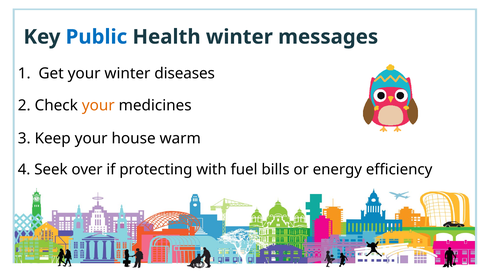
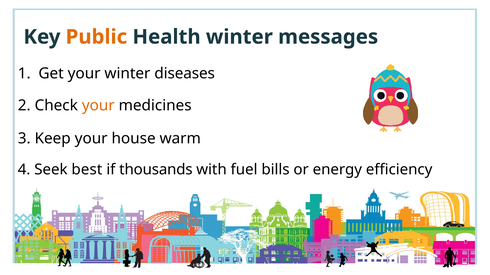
Public colour: blue -> orange
over: over -> best
protecting: protecting -> thousands
